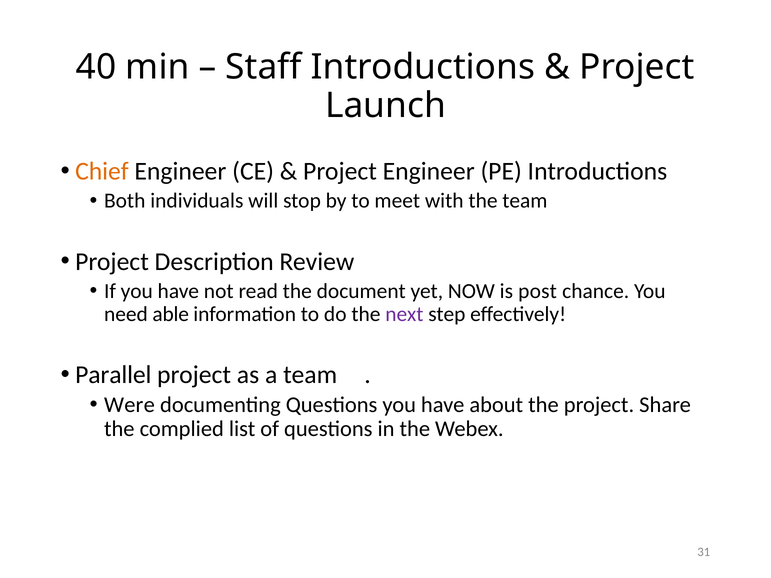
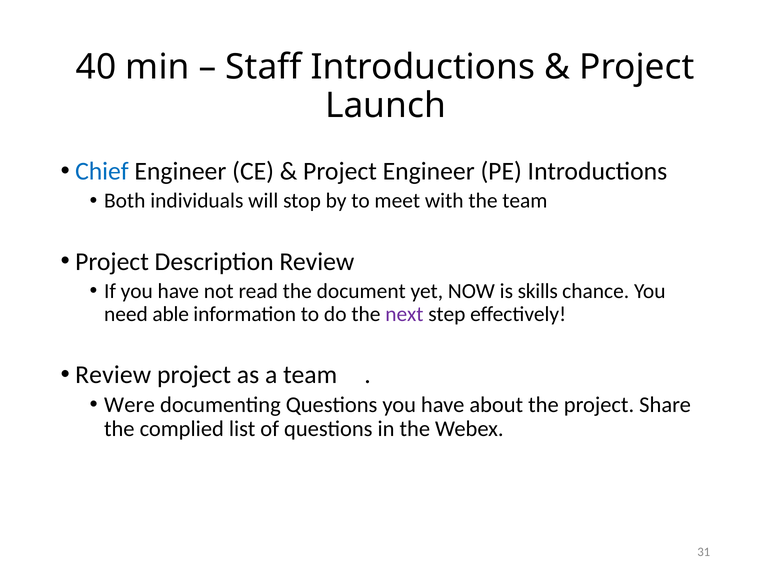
Chief colour: orange -> blue
post: post -> skills
Parallel at (113, 375): Parallel -> Review
